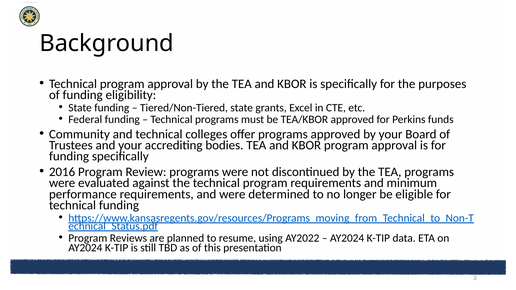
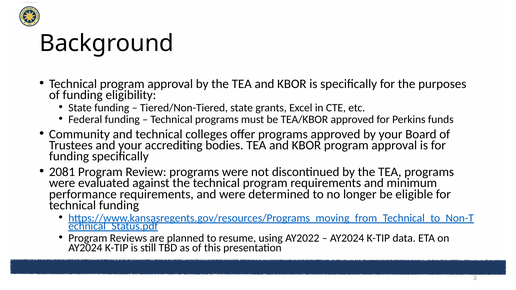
2016: 2016 -> 2081
